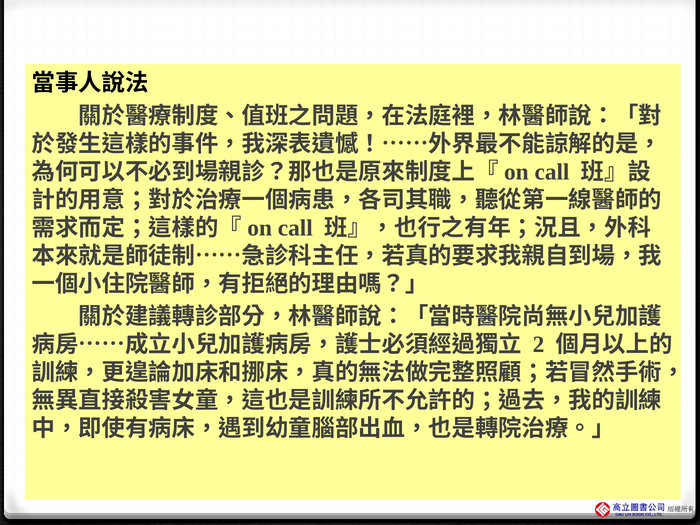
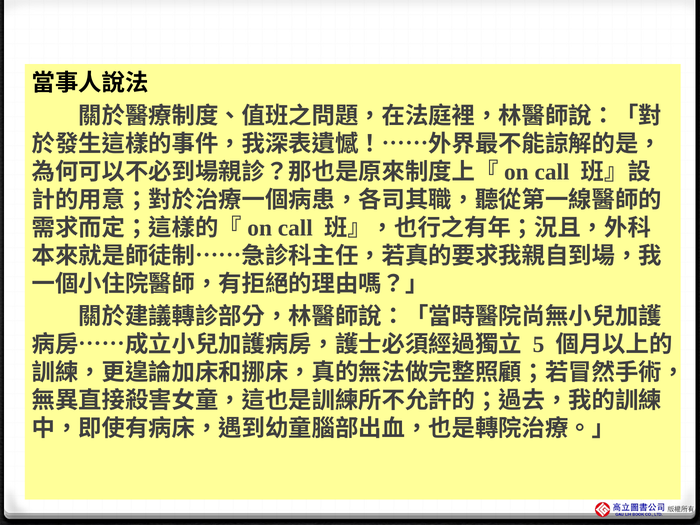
2: 2 -> 5
